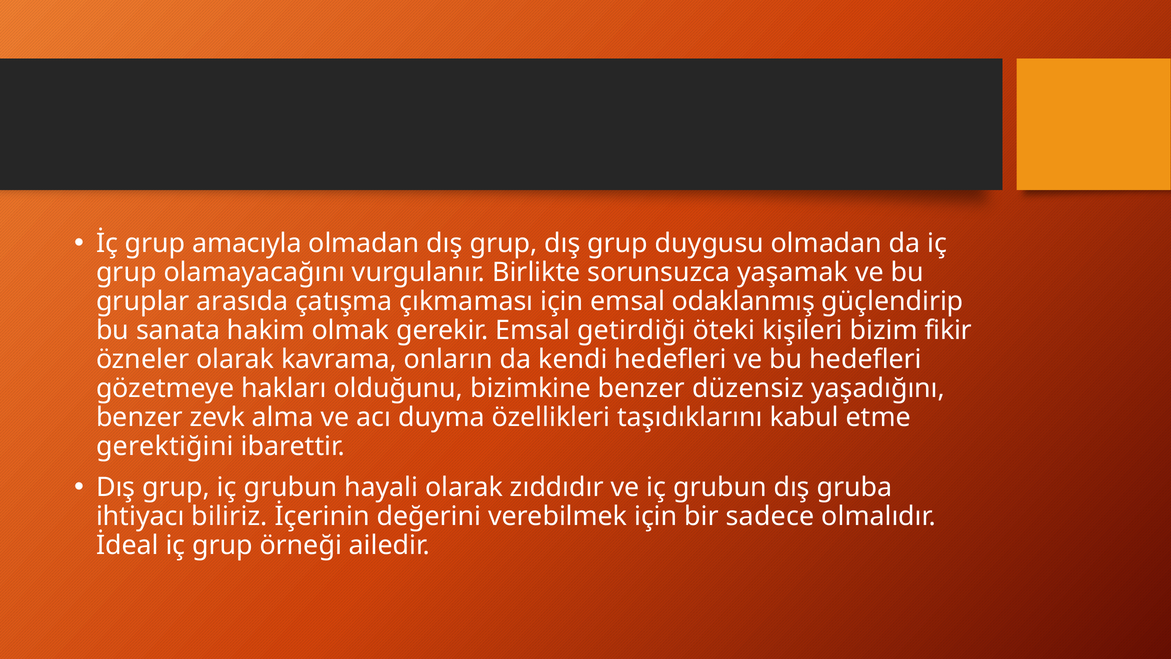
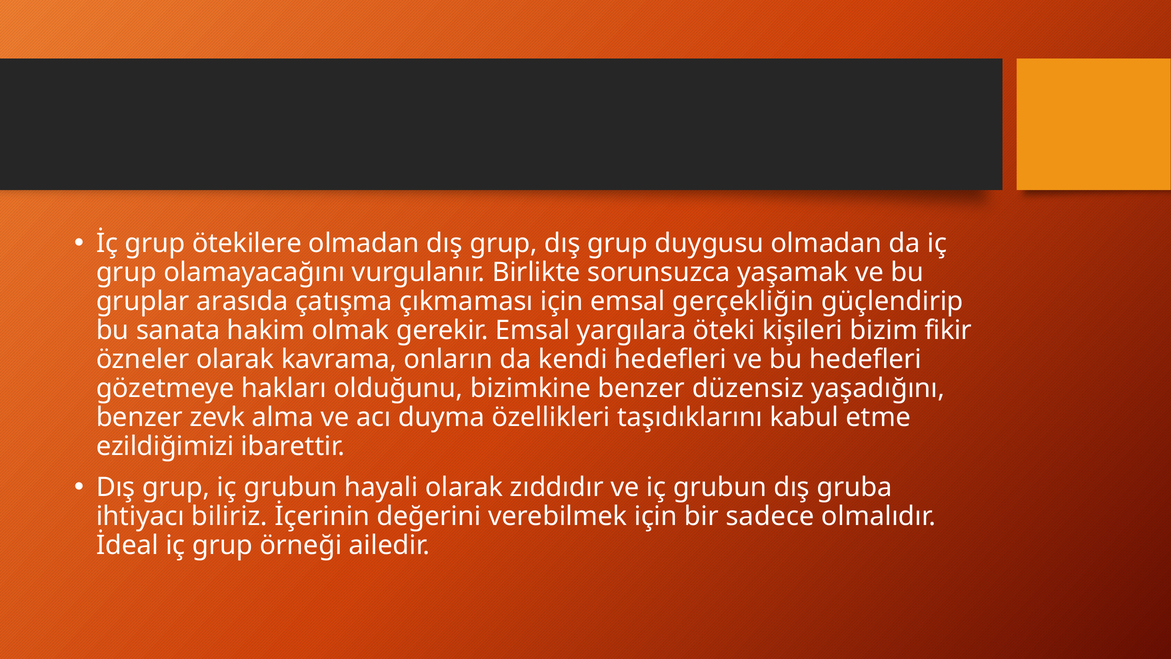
amacıyla: amacıyla -> ötekilere
odaklanmış: odaklanmış -> gerçekliğin
getirdiği: getirdiği -> yargılara
gerektiğini: gerektiğini -> ezildiğimizi
